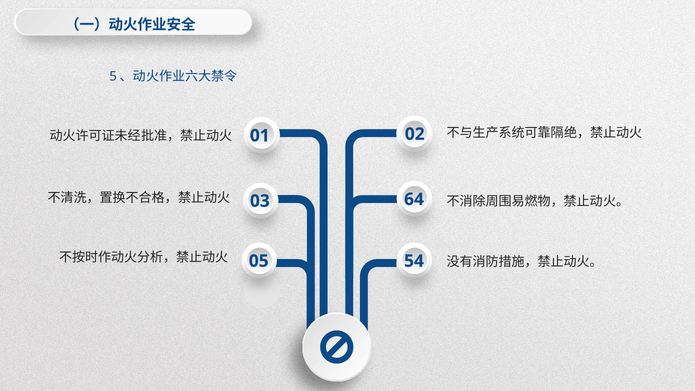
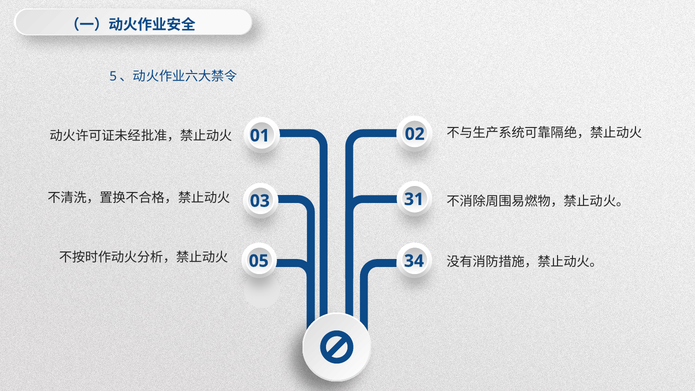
64: 64 -> 31
54: 54 -> 34
